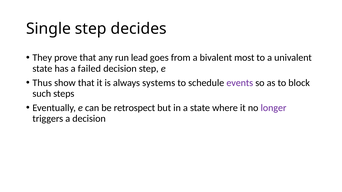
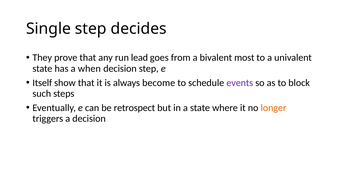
failed: failed -> when
Thus: Thus -> Itself
systems: systems -> become
longer colour: purple -> orange
